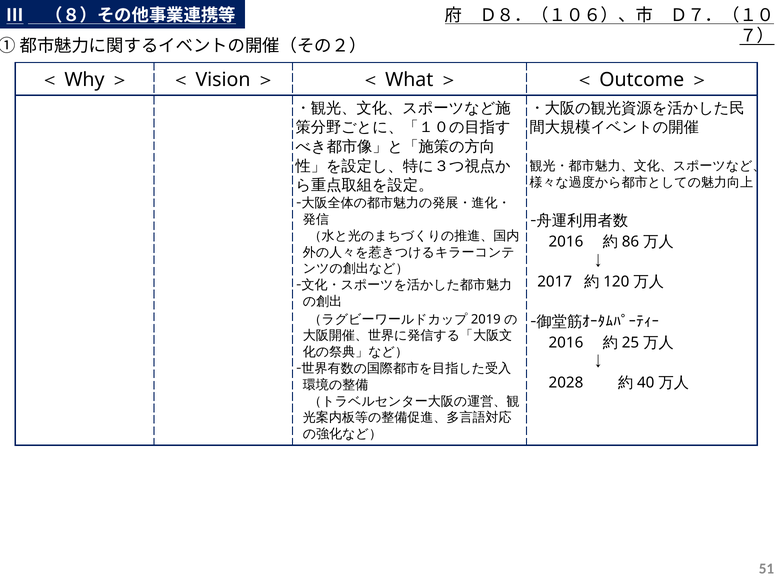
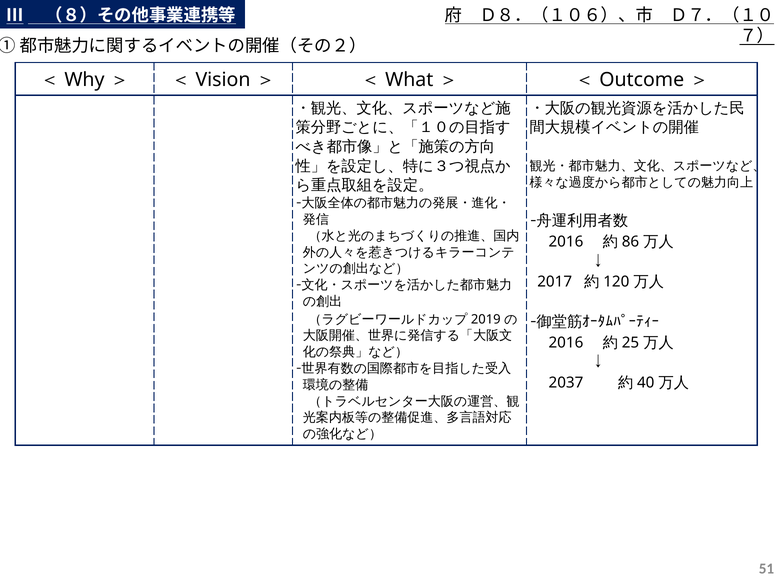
2028: 2028 -> 2037
